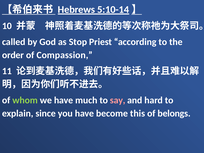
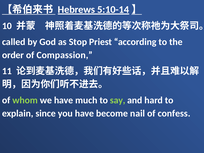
say colour: pink -> light green
this: this -> nail
belongs: belongs -> confess
